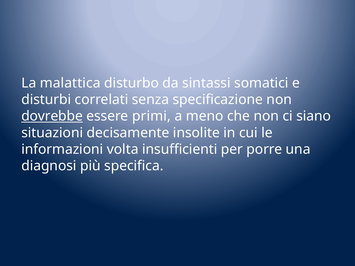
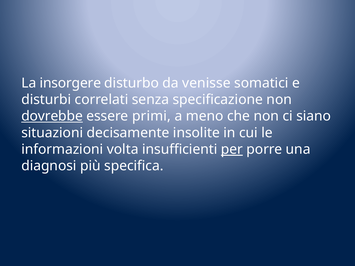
malattica: malattica -> insorgere
sintassi: sintassi -> venisse
per underline: none -> present
